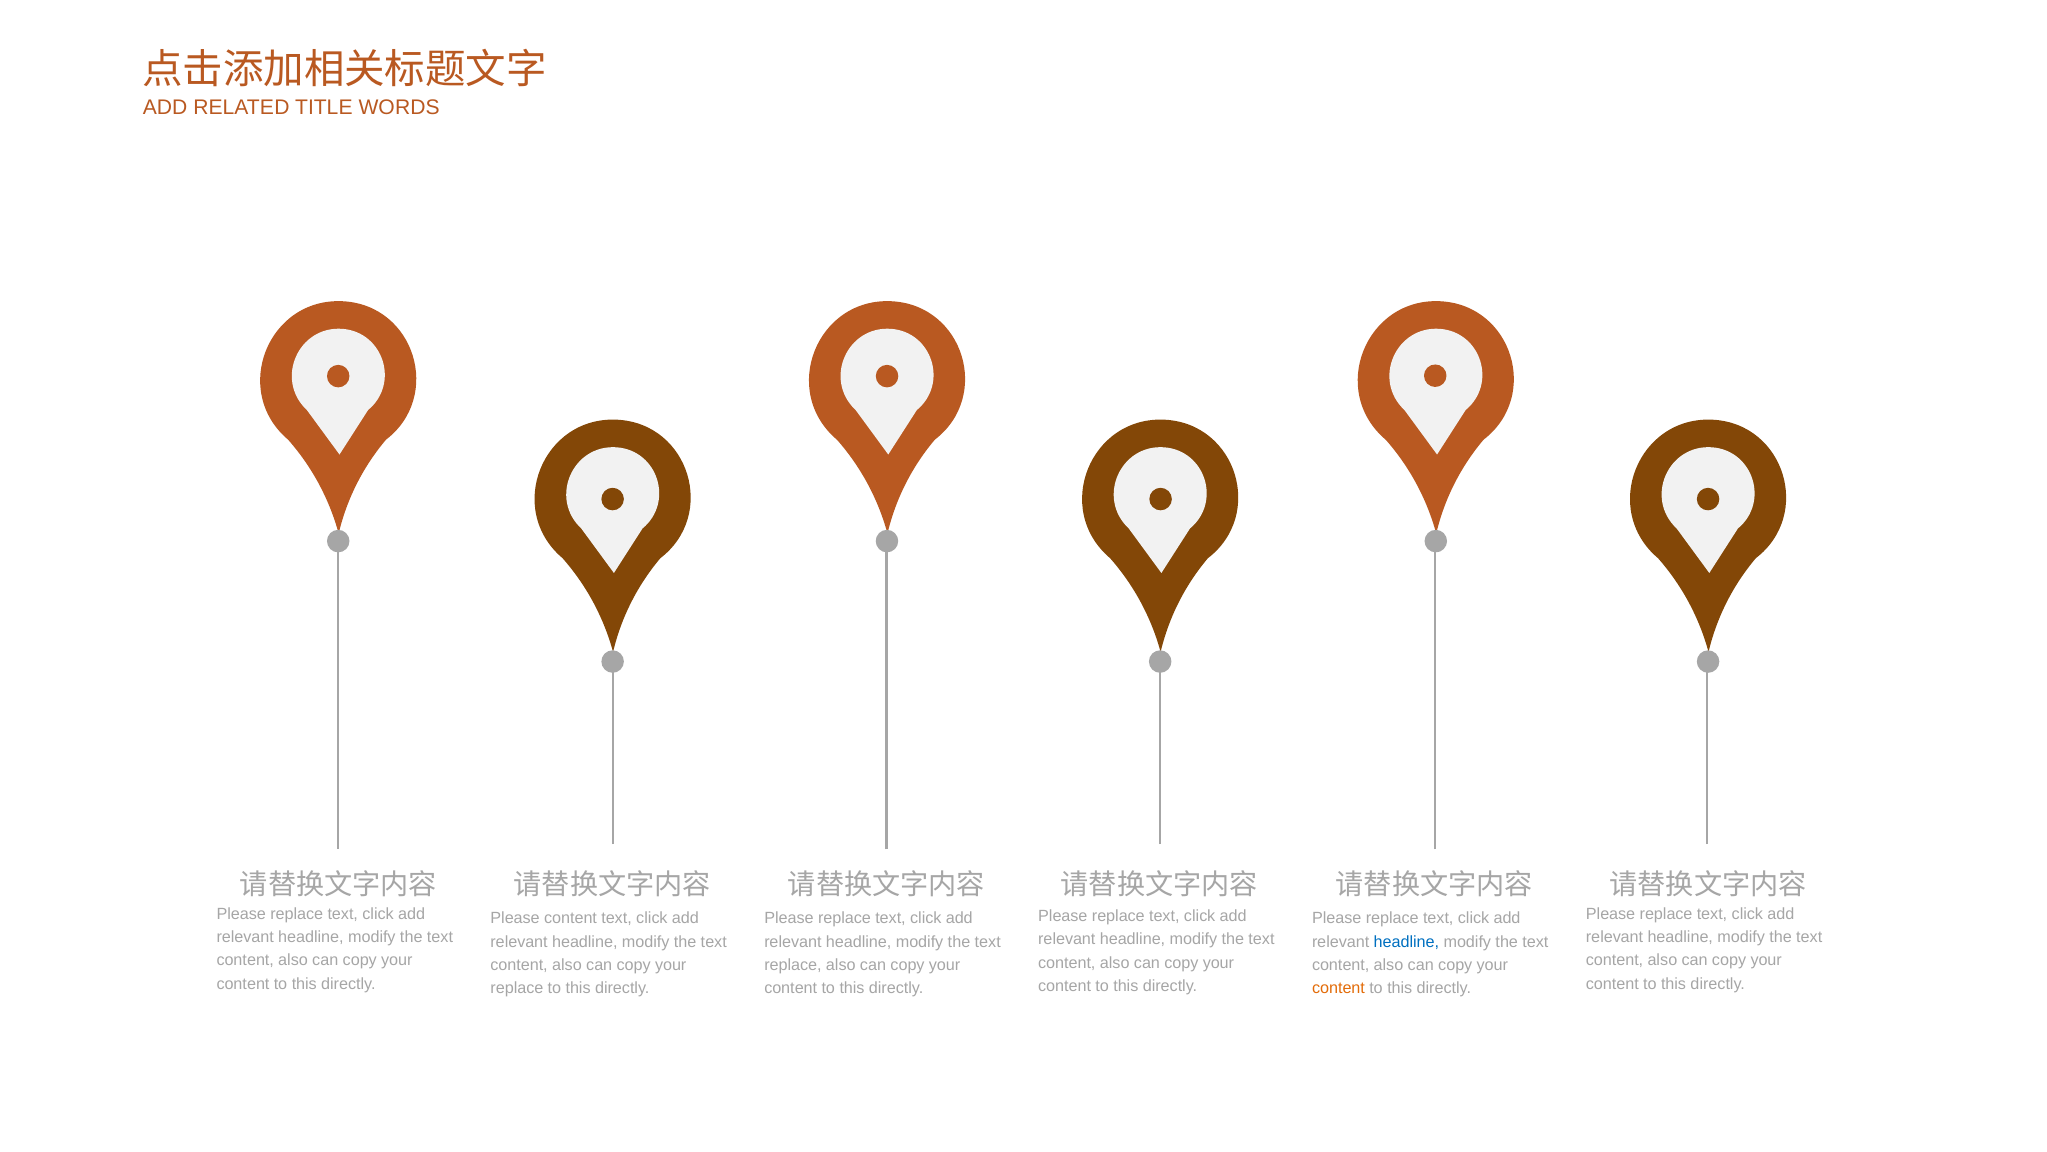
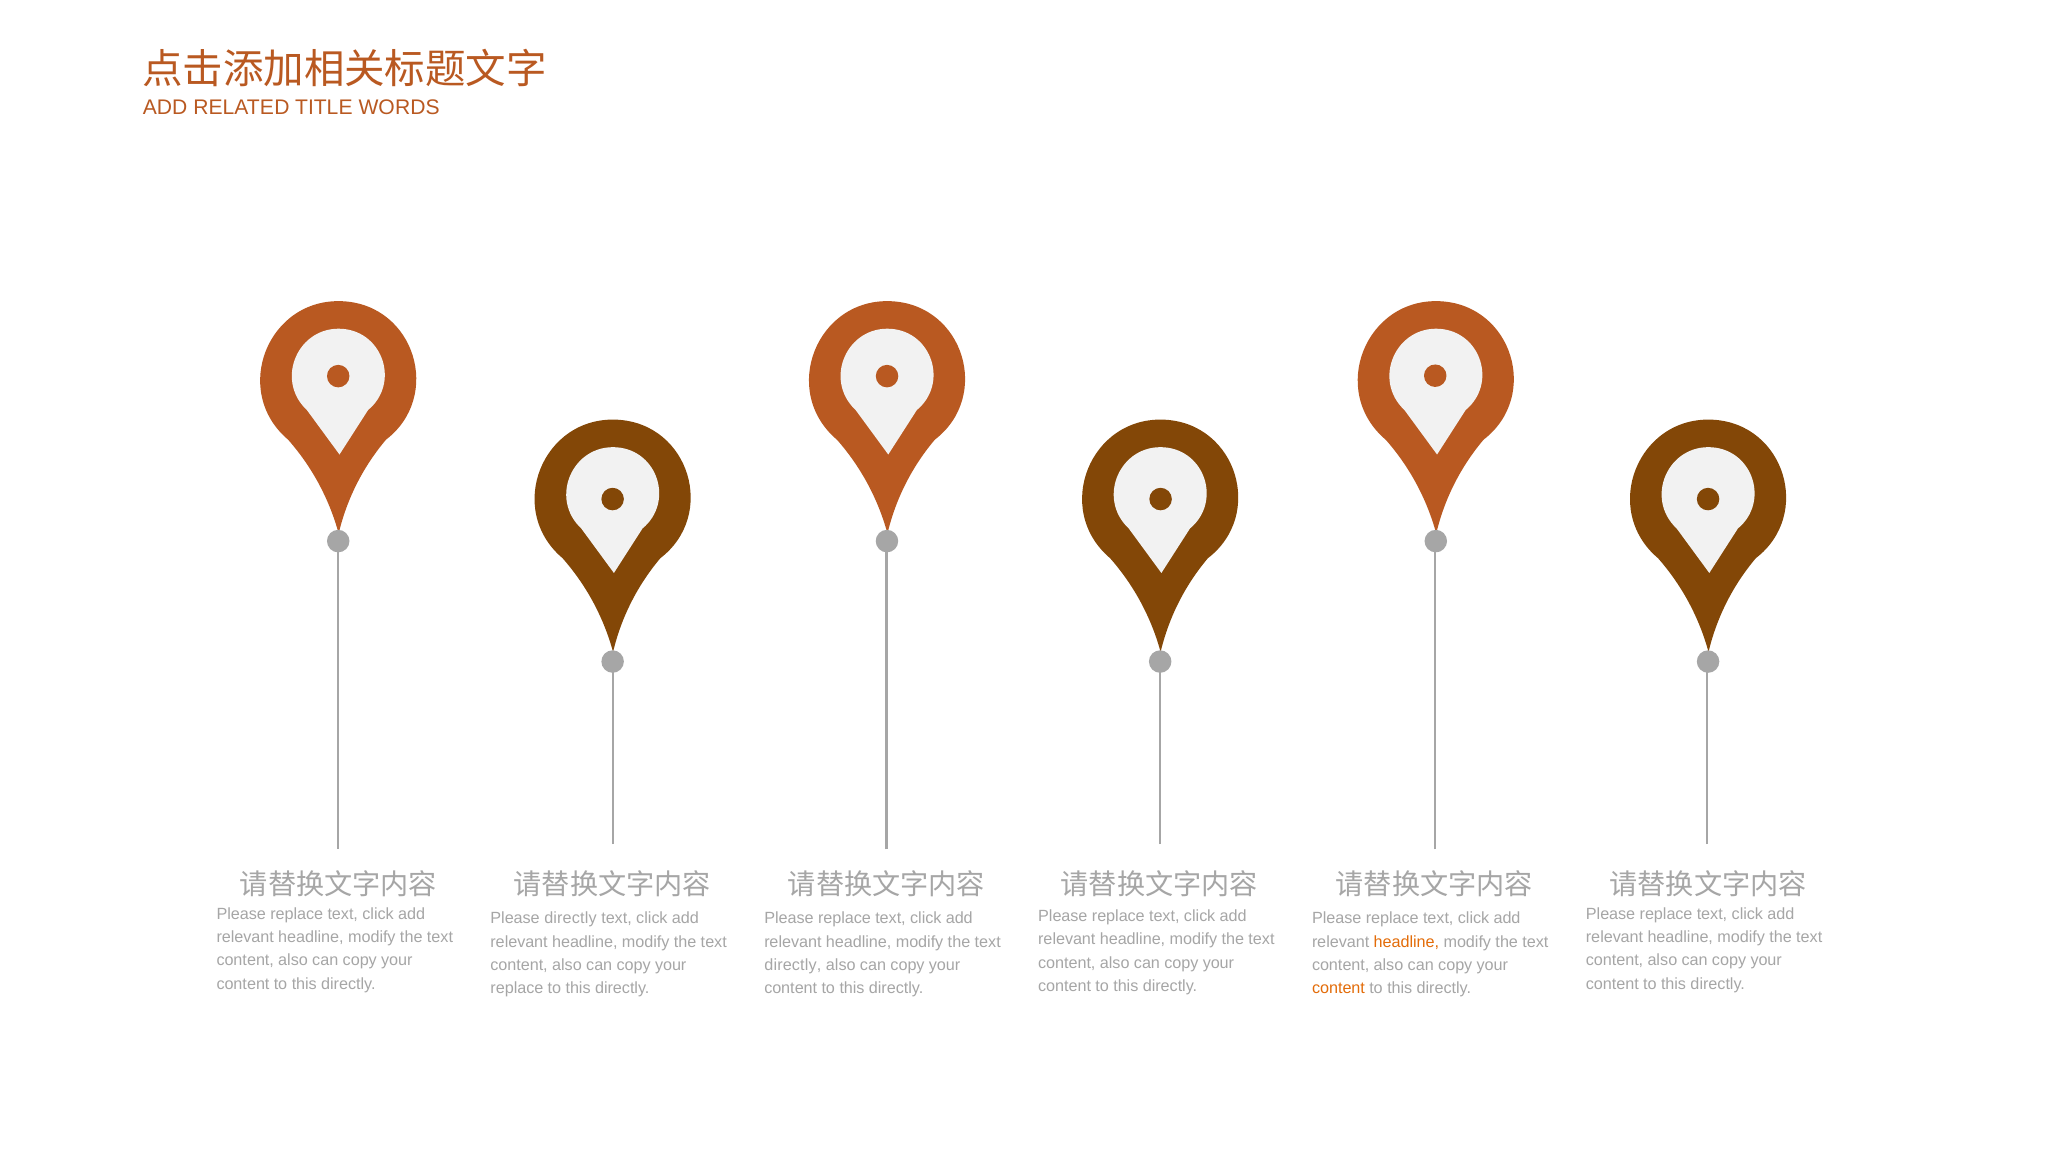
Please content: content -> directly
headline at (1406, 941) colour: blue -> orange
replace at (793, 965): replace -> directly
